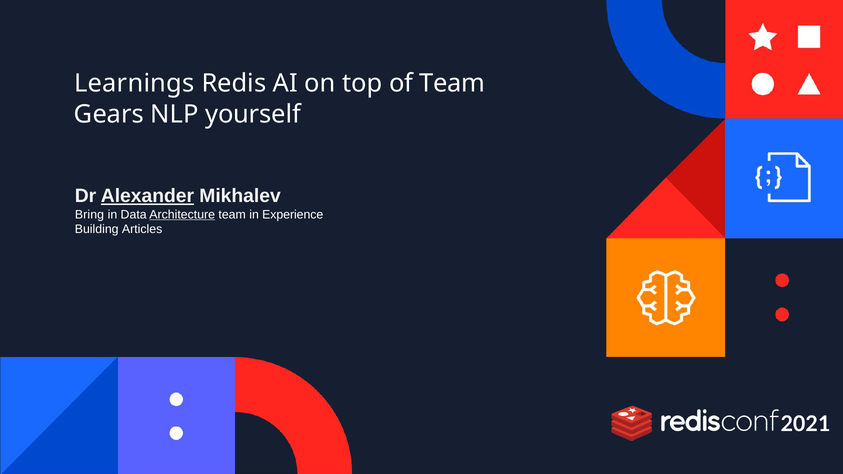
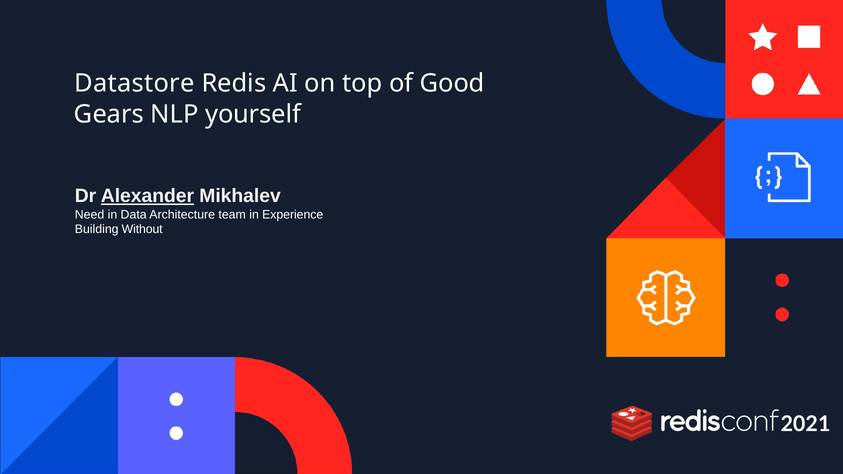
Learnings: Learnings -> Datastore
of Team: Team -> Good
Bring: Bring -> Need
Architecture underline: present -> none
Articles: Articles -> Without
